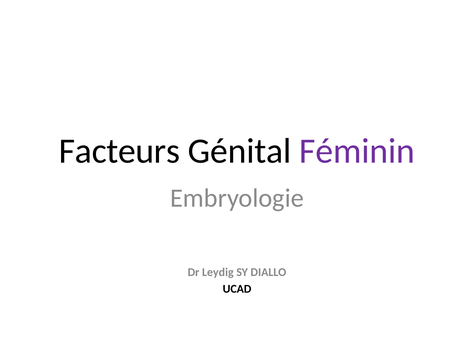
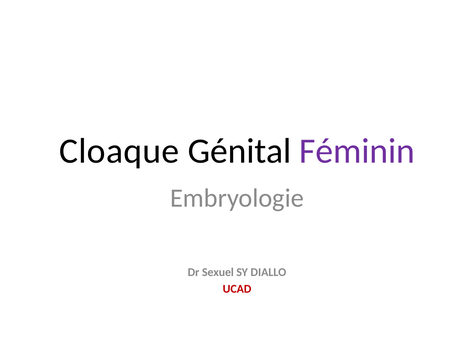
Facteurs: Facteurs -> Cloaque
Leydig: Leydig -> Sexuel
UCAD colour: black -> red
